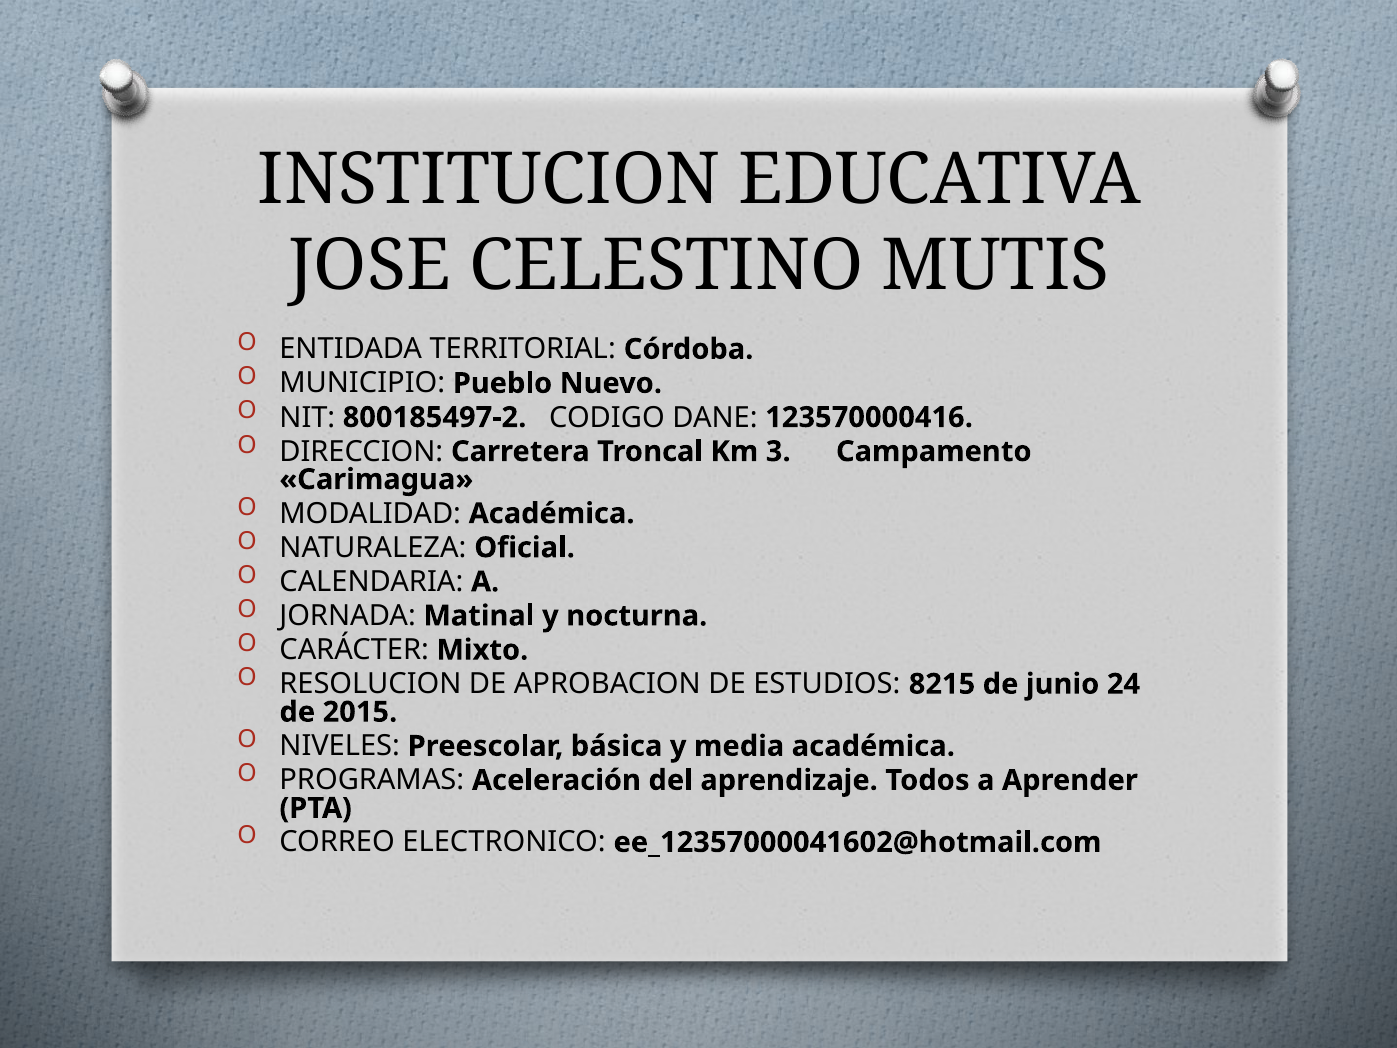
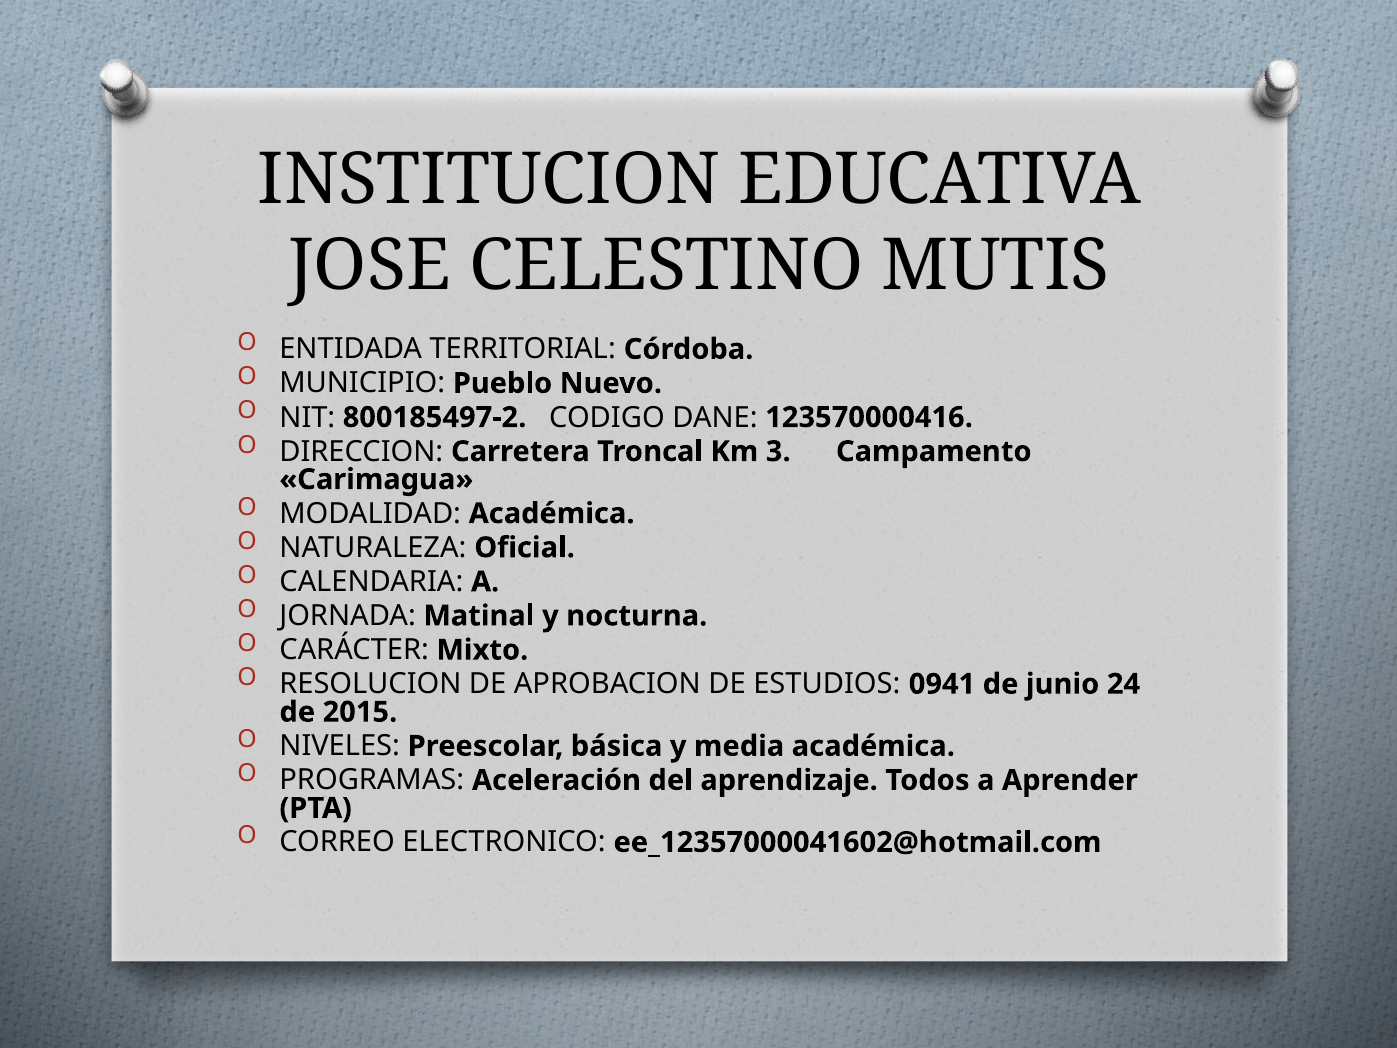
8215: 8215 -> 0941
